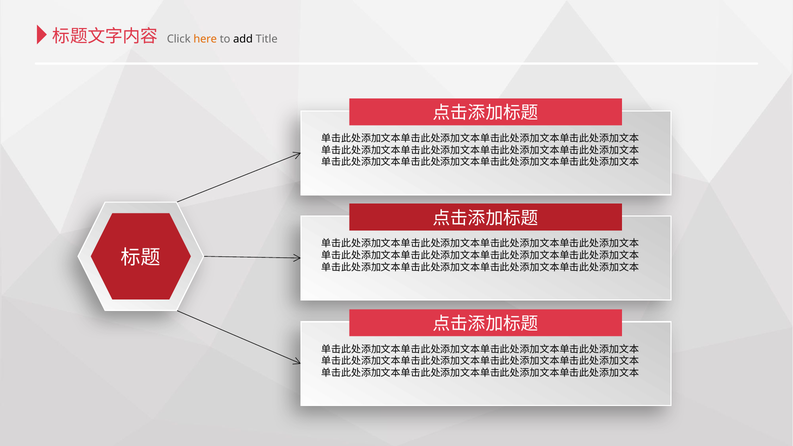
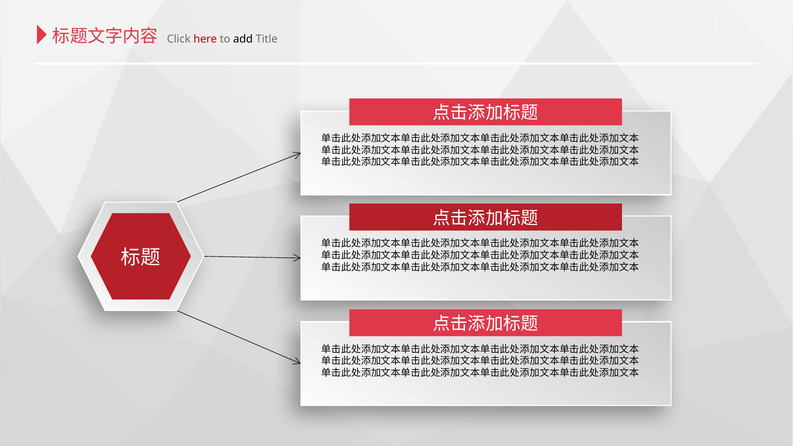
here colour: orange -> red
